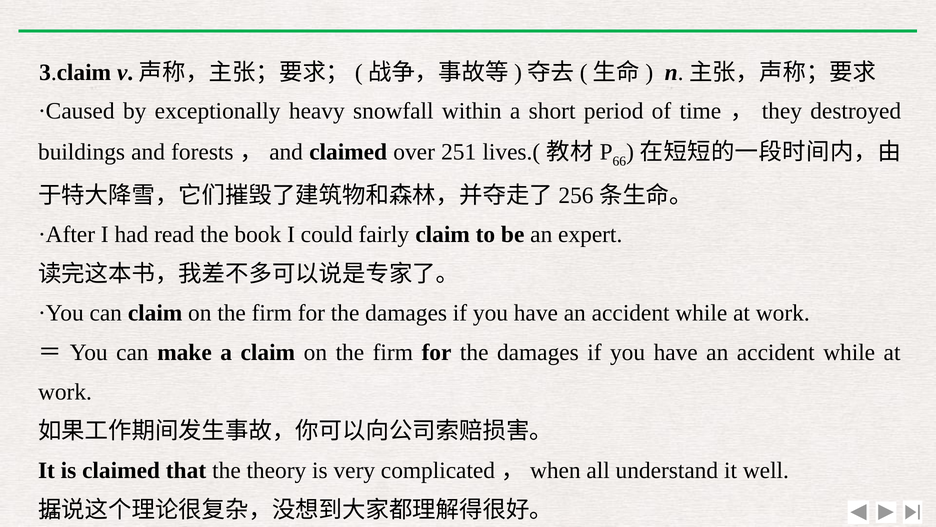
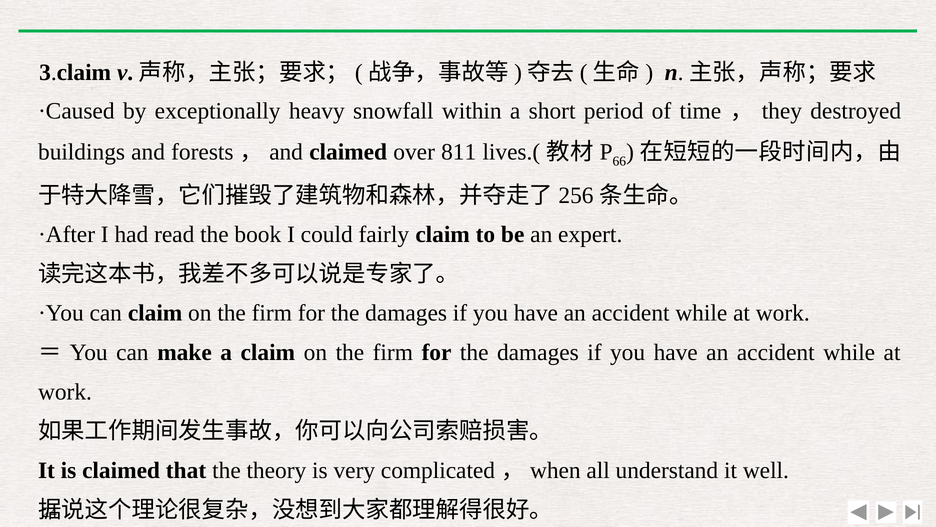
251: 251 -> 811
